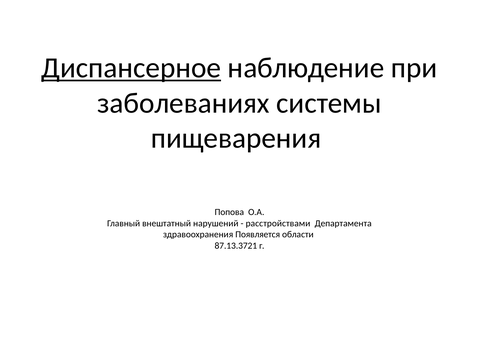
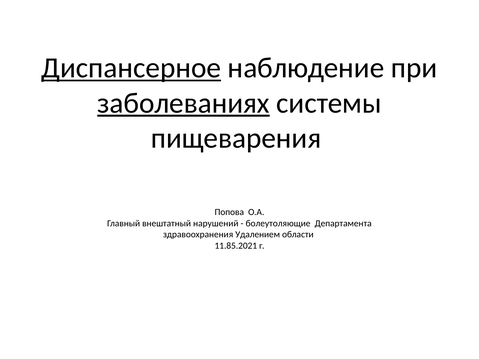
заболеваниях underline: none -> present
расстройствами: расстройствами -> болеутоляющие
Появляется: Появляется -> Удалением
87.13.3721: 87.13.3721 -> 11.85.2021
